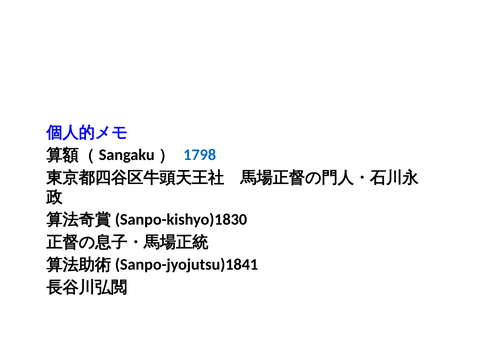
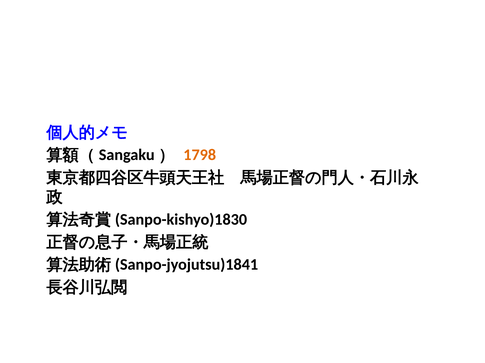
1798 colour: blue -> orange
